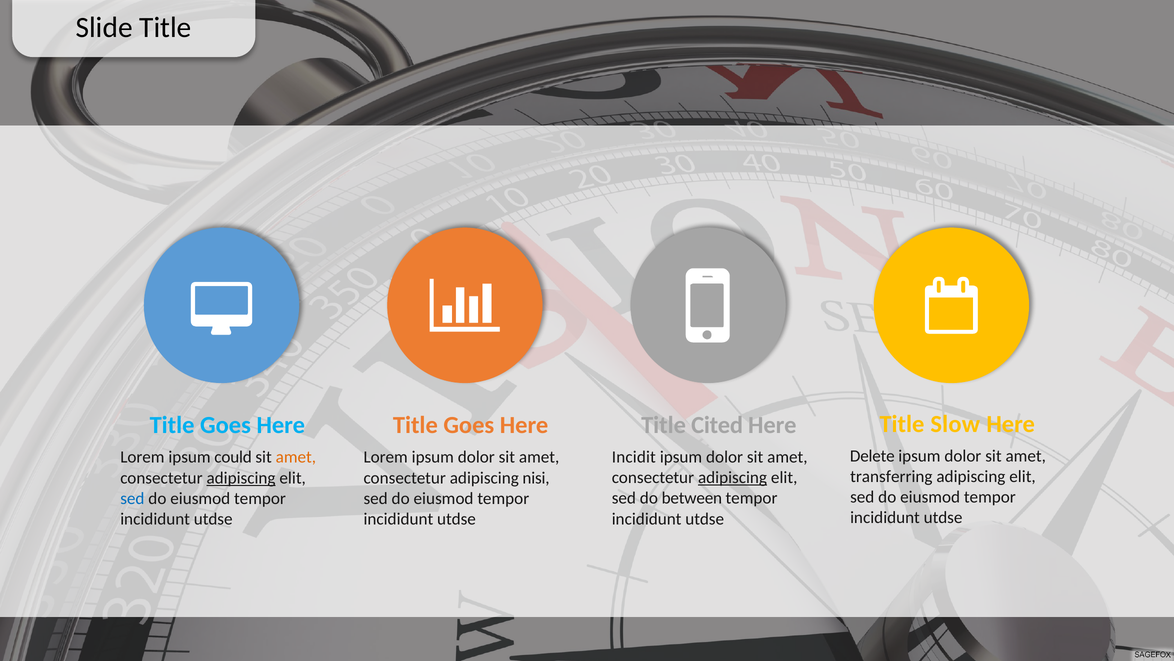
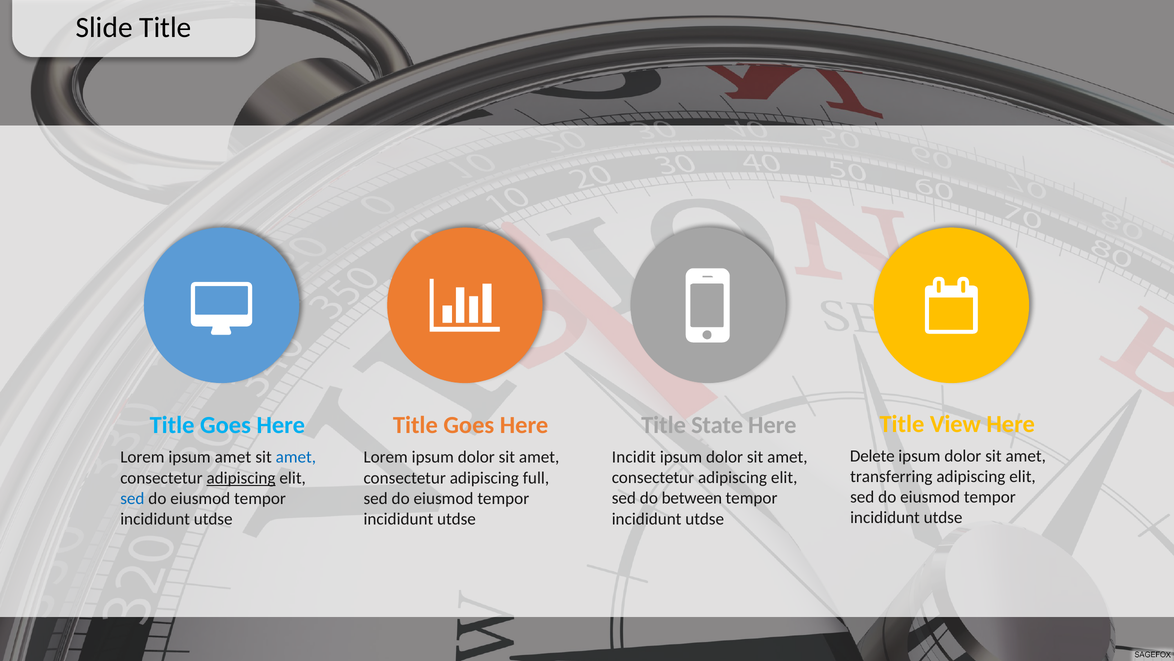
Slow: Slow -> View
Cited: Cited -> State
ipsum could: could -> amet
amet at (296, 457) colour: orange -> blue
adipiscing at (733, 477) underline: present -> none
nisi: nisi -> full
